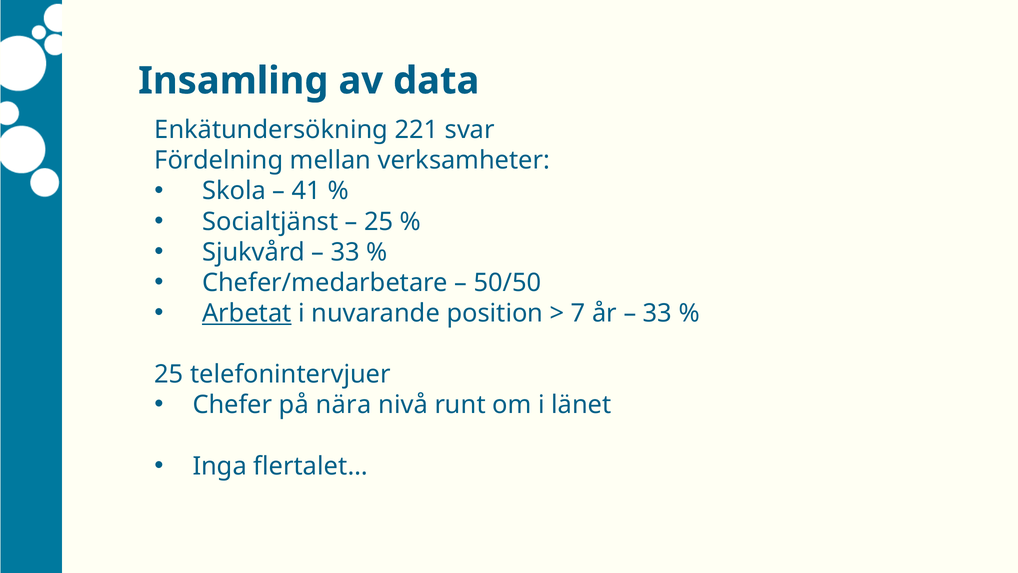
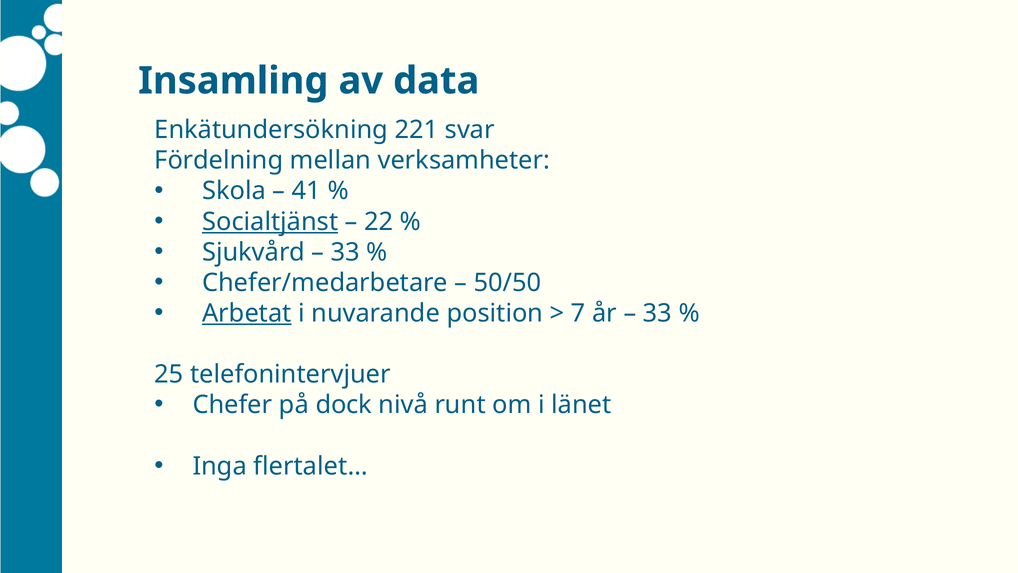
Socialtjänst underline: none -> present
25 at (379, 221): 25 -> 22
nära: nära -> dock
